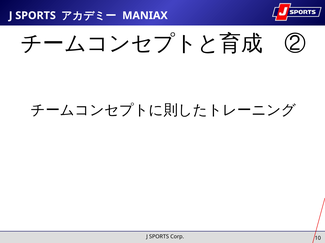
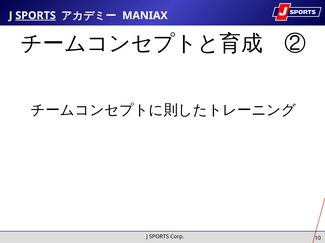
SPORTS at (36, 16) underline: none -> present
